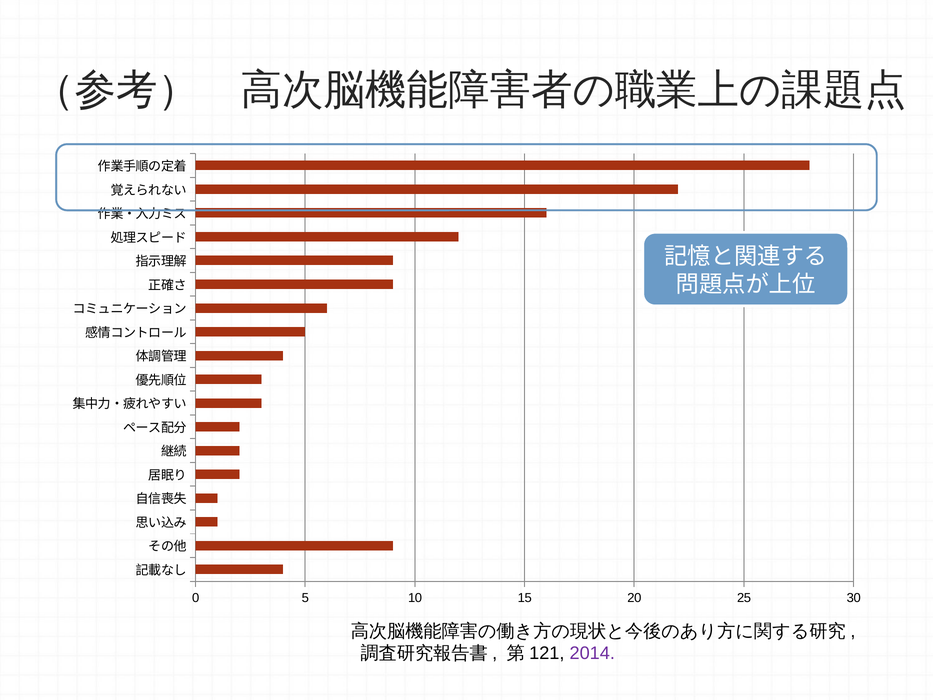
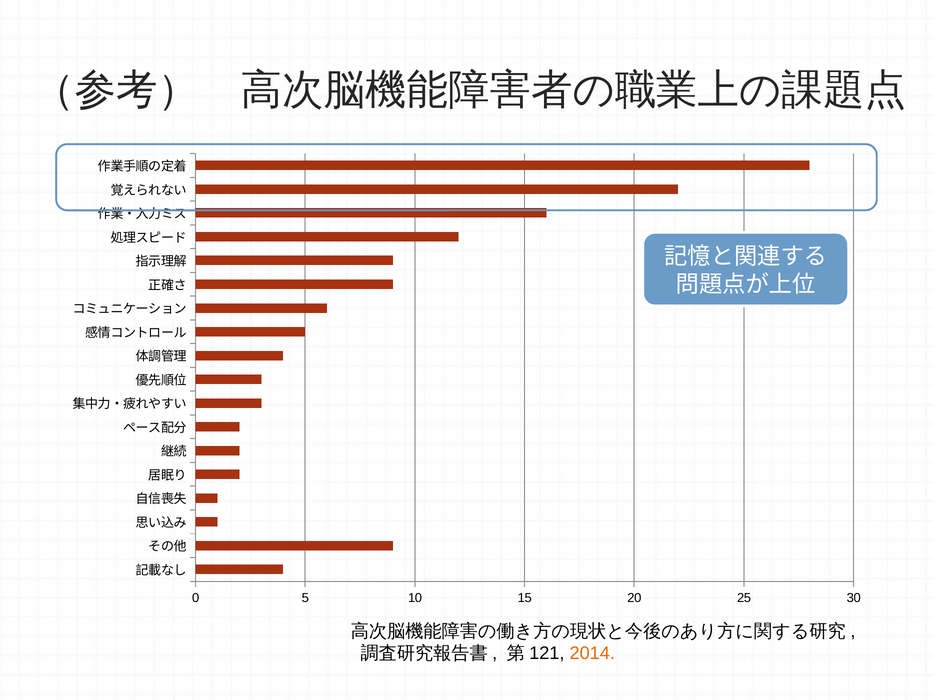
2014 colour: purple -> orange
